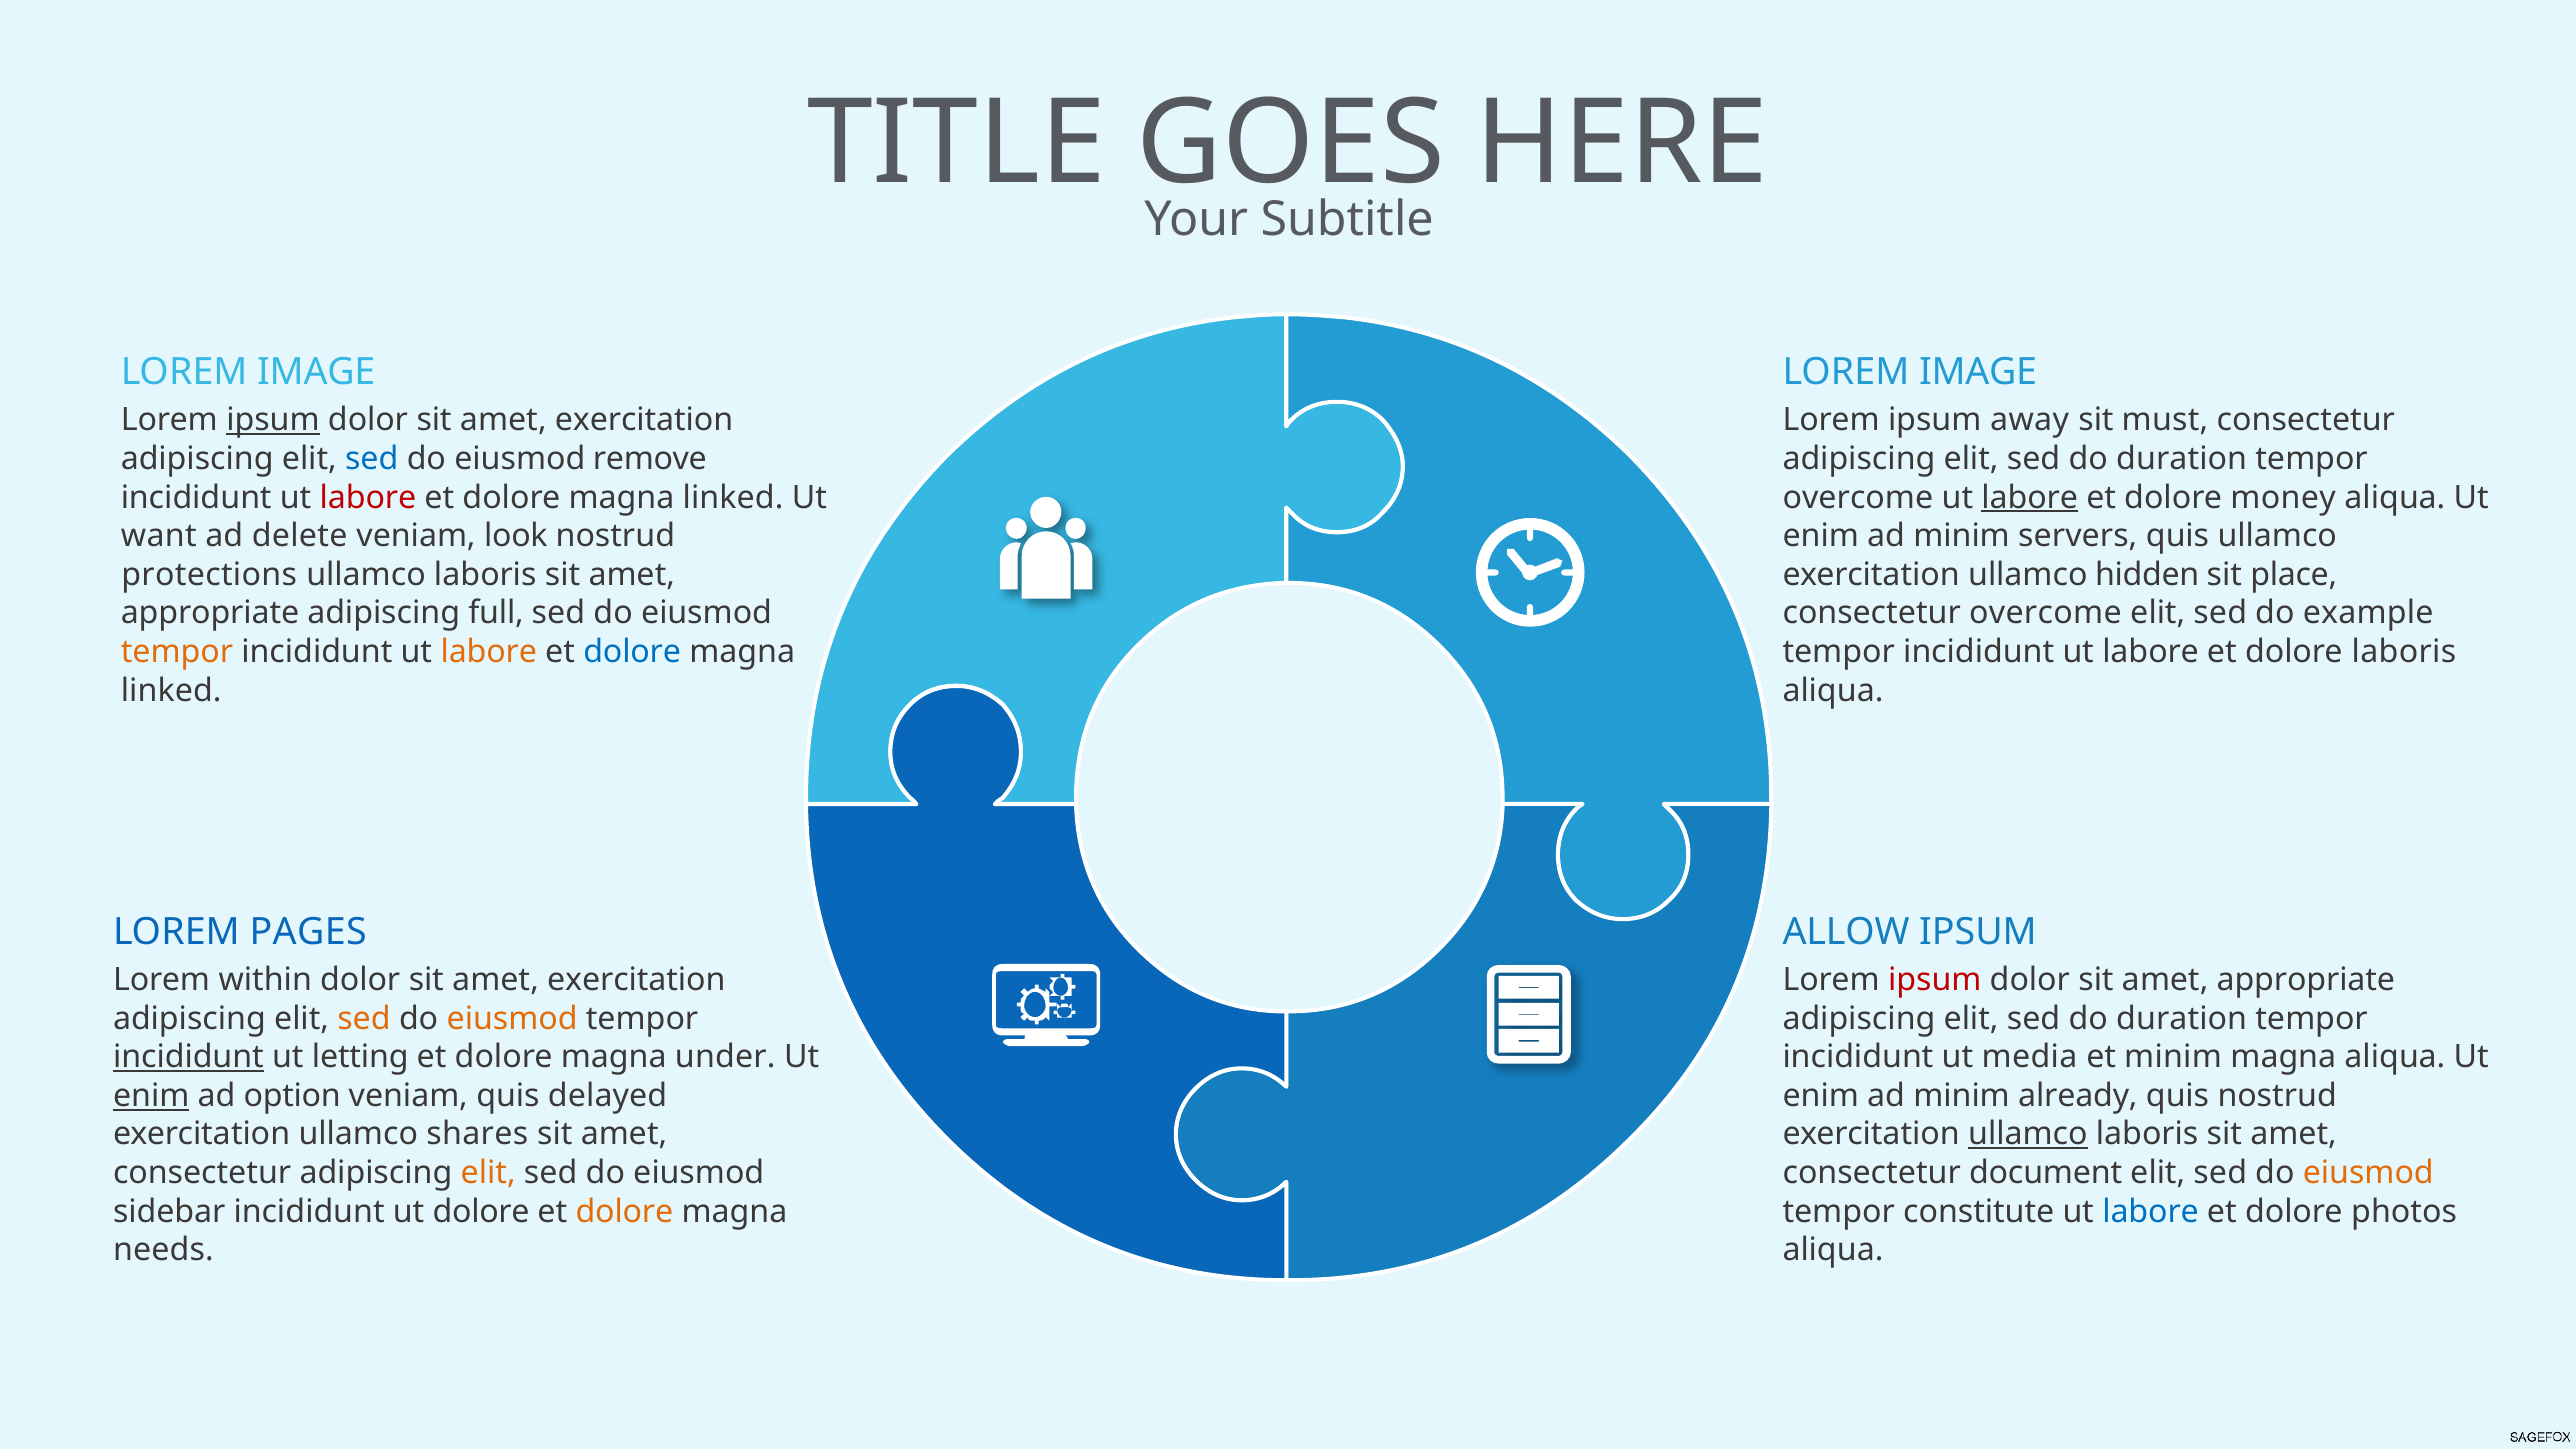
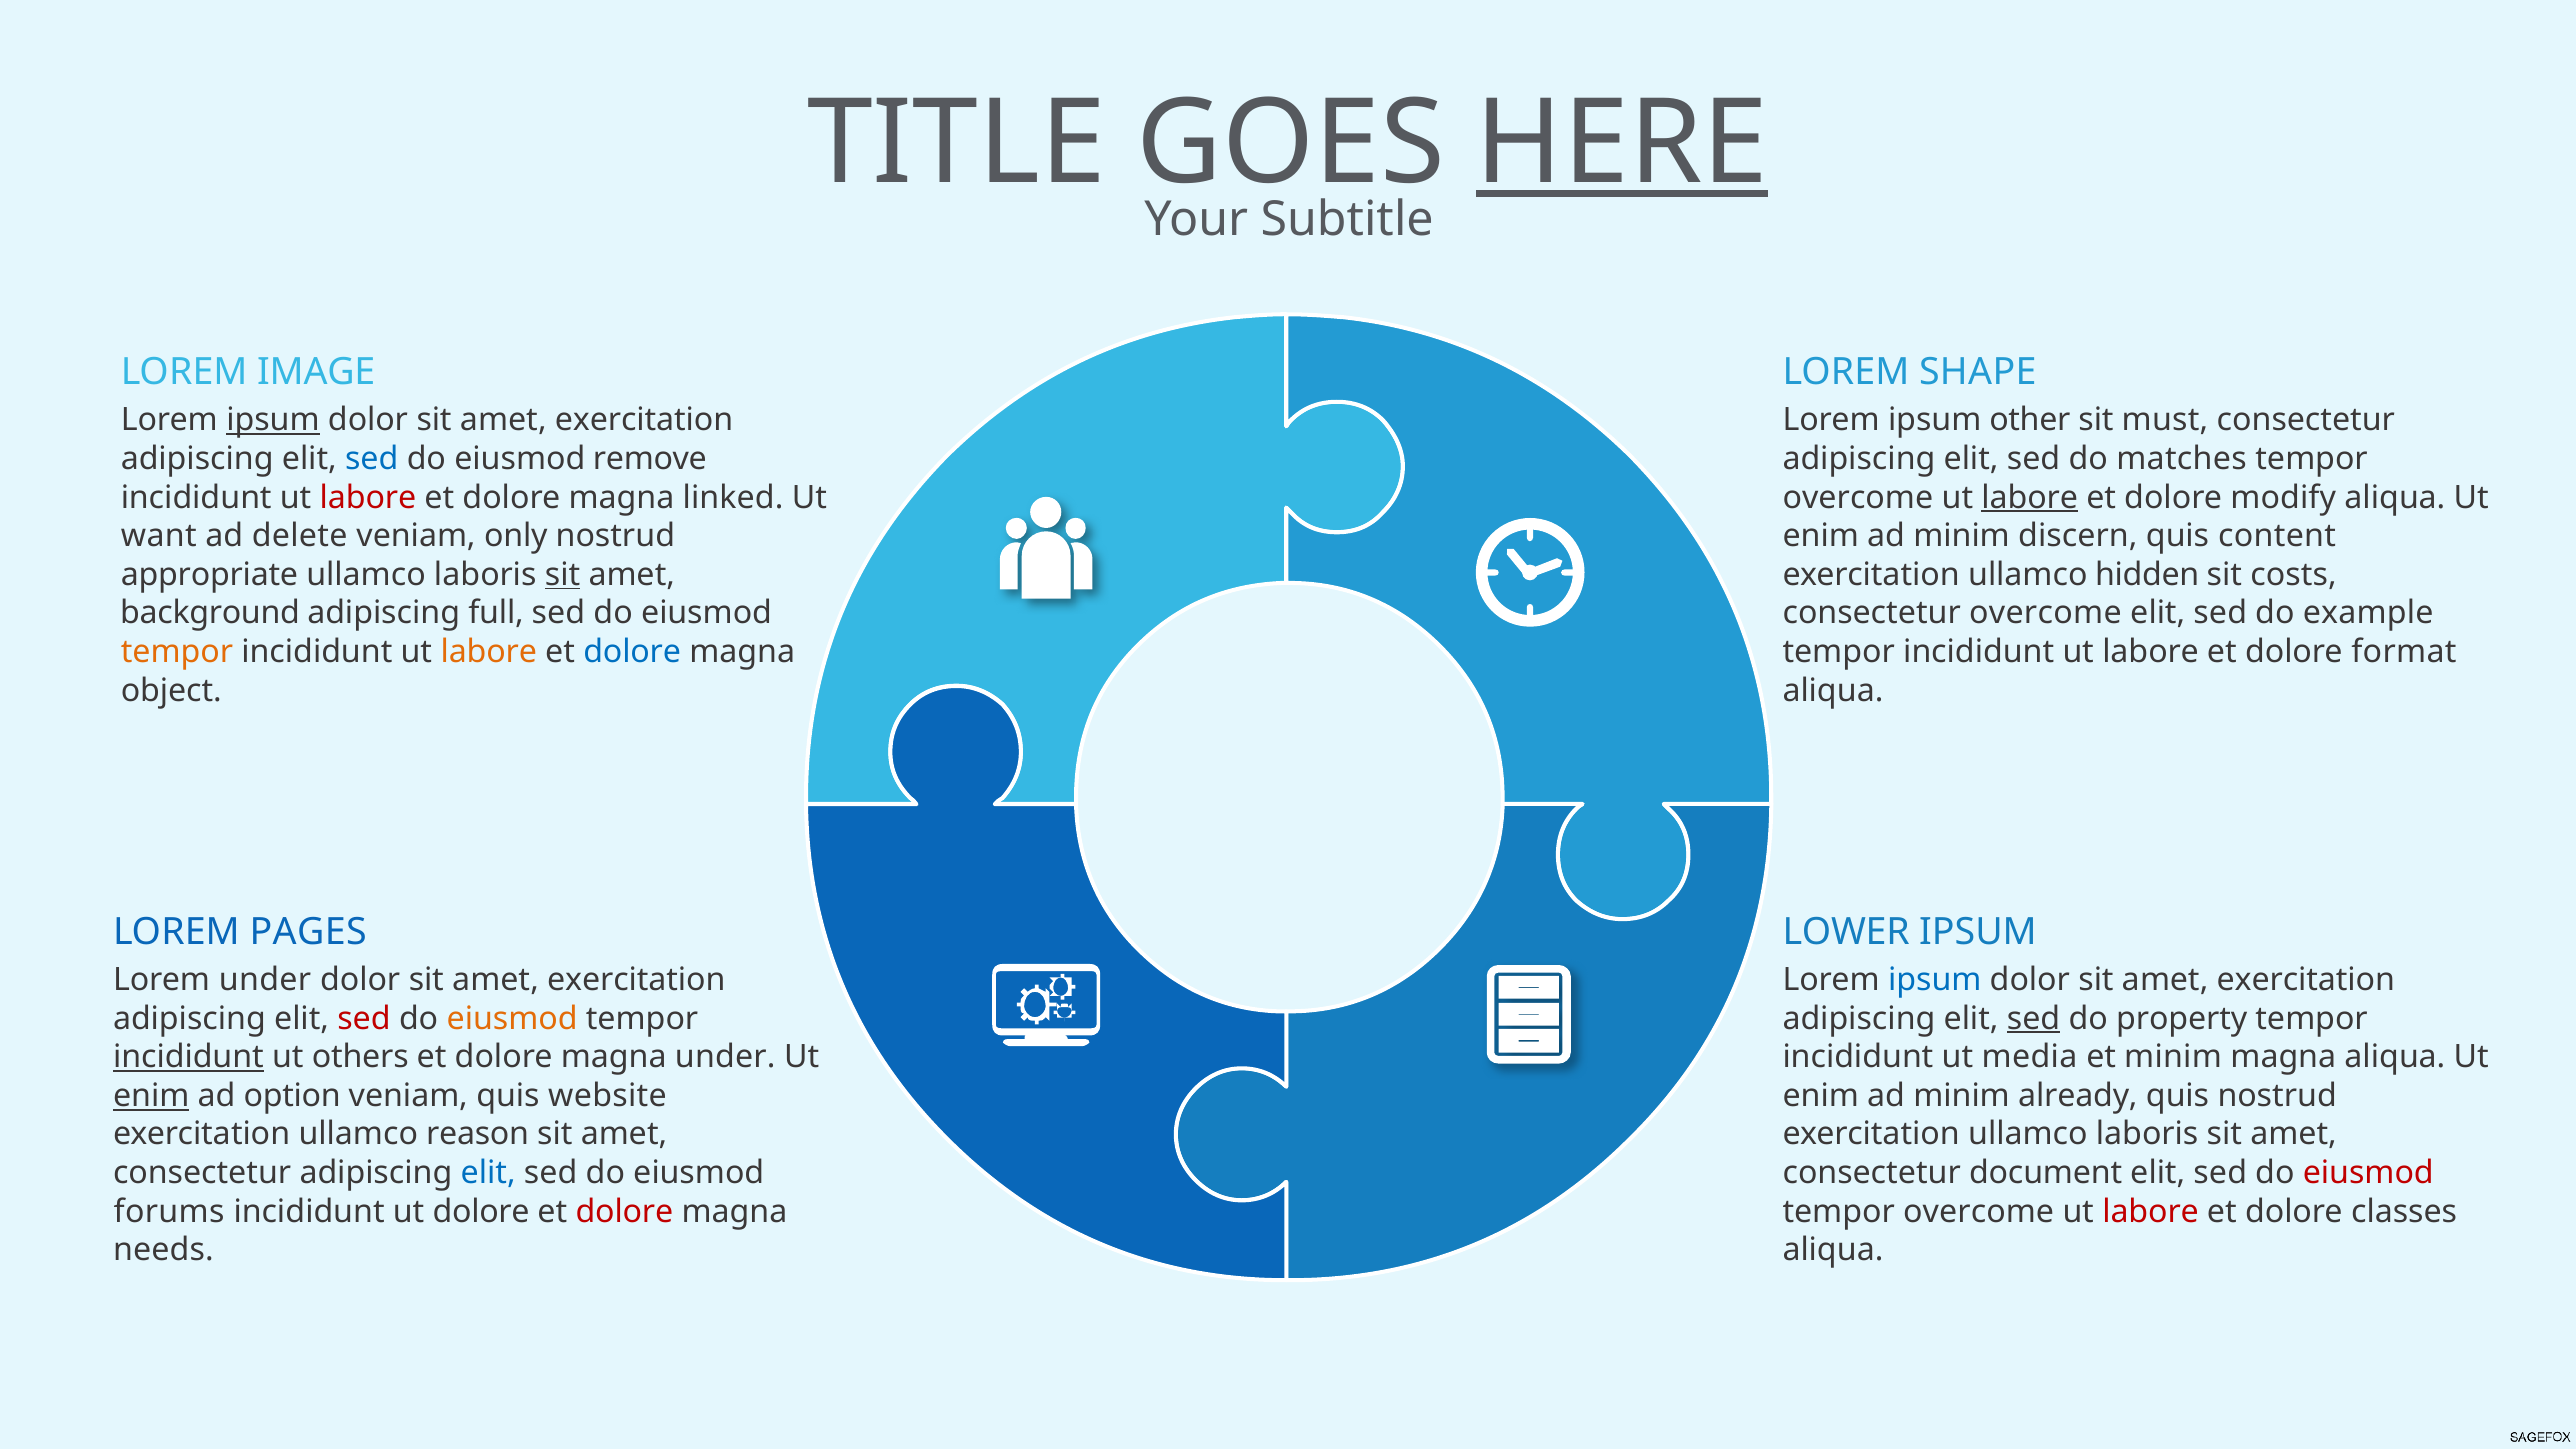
HERE underline: none -> present
IMAGE at (1978, 372): IMAGE -> SHAPE
away: away -> other
duration at (2182, 459): duration -> matches
money: money -> modify
look: look -> only
servers: servers -> discern
quis ullamco: ullamco -> content
protections: protections -> appropriate
sit at (563, 575) underline: none -> present
place: place -> costs
appropriate at (210, 613): appropriate -> background
dolore laboris: laboris -> format
linked at (171, 691): linked -> object
ALLOW: ALLOW -> LOWER
Lorem within: within -> under
ipsum at (1935, 980) colour: red -> blue
appropriate at (2306, 980): appropriate -> exercitation
sed at (364, 1018) colour: orange -> red
sed at (2034, 1018) underline: none -> present
duration at (2182, 1018): duration -> property
letting: letting -> others
delayed: delayed -> website
shares: shares -> reason
ullamco at (2028, 1134) underline: present -> none
elit at (488, 1173) colour: orange -> blue
eiusmod at (2368, 1173) colour: orange -> red
sidebar: sidebar -> forums
dolore at (624, 1212) colour: orange -> red
constitute at (1979, 1212): constitute -> overcome
labore at (2151, 1212) colour: blue -> red
photos: photos -> classes
